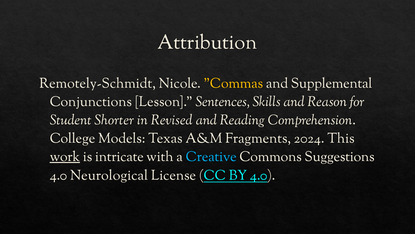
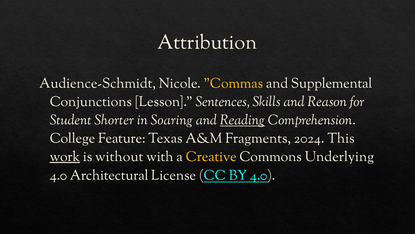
Remotely-Schmidt: Remotely-Schmidt -> Audience-Schmidt
Revised: Revised -> Soaring
Reading underline: none -> present
Models: Models -> Feature
intricate: intricate -> without
Creative colour: light blue -> yellow
Suggestions: Suggestions -> Underlying
Neurological: Neurological -> Architectural
